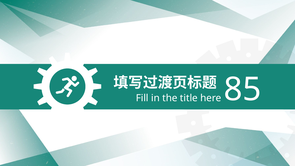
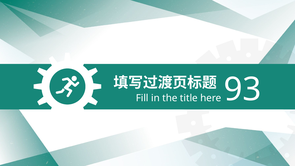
85: 85 -> 93
